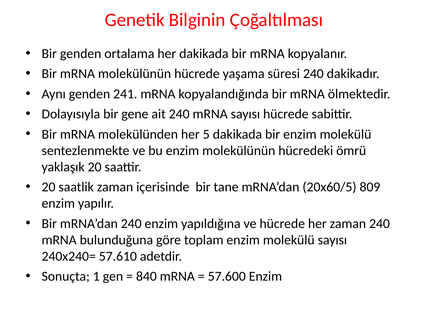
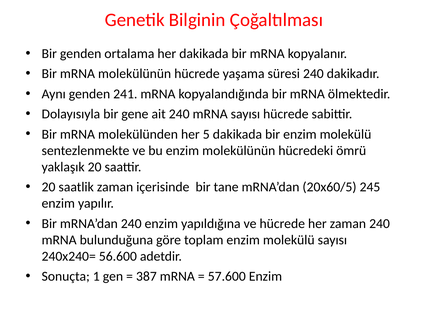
809: 809 -> 245
57.610: 57.610 -> 56.600
840: 840 -> 387
